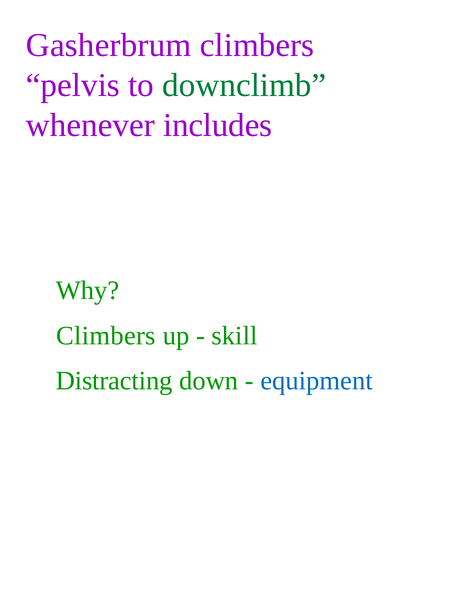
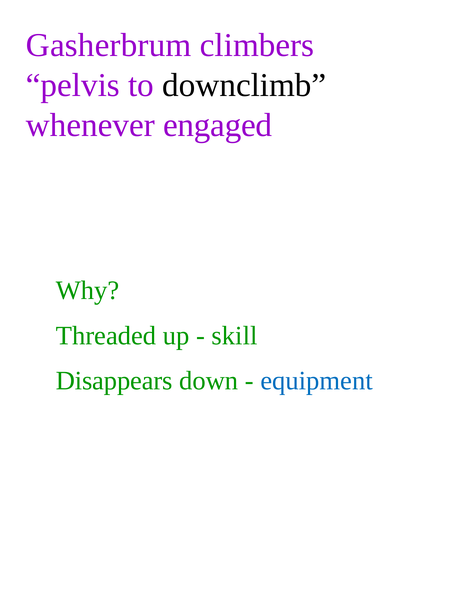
downclimb colour: green -> black
includes: includes -> engaged
Climbers at (106, 335): Climbers -> Threaded
Distracting: Distracting -> Disappears
